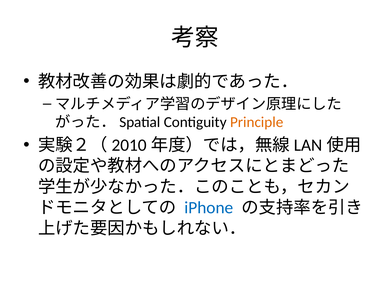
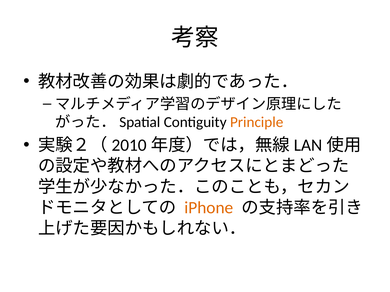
iPhone colour: blue -> orange
